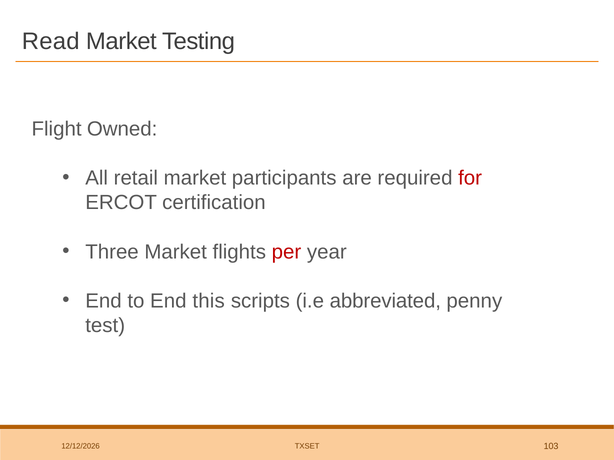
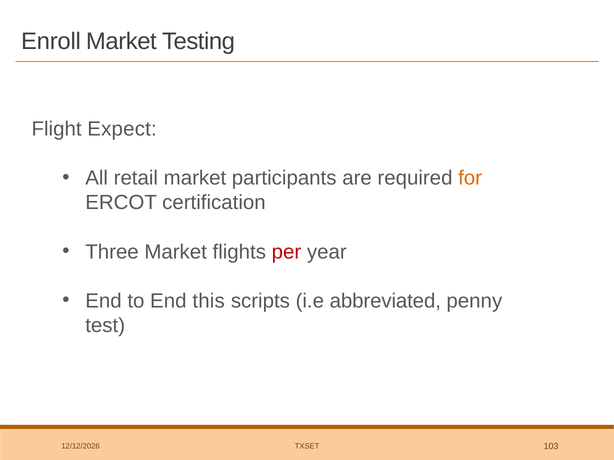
Read: Read -> Enroll
Owned: Owned -> Expect
for colour: red -> orange
